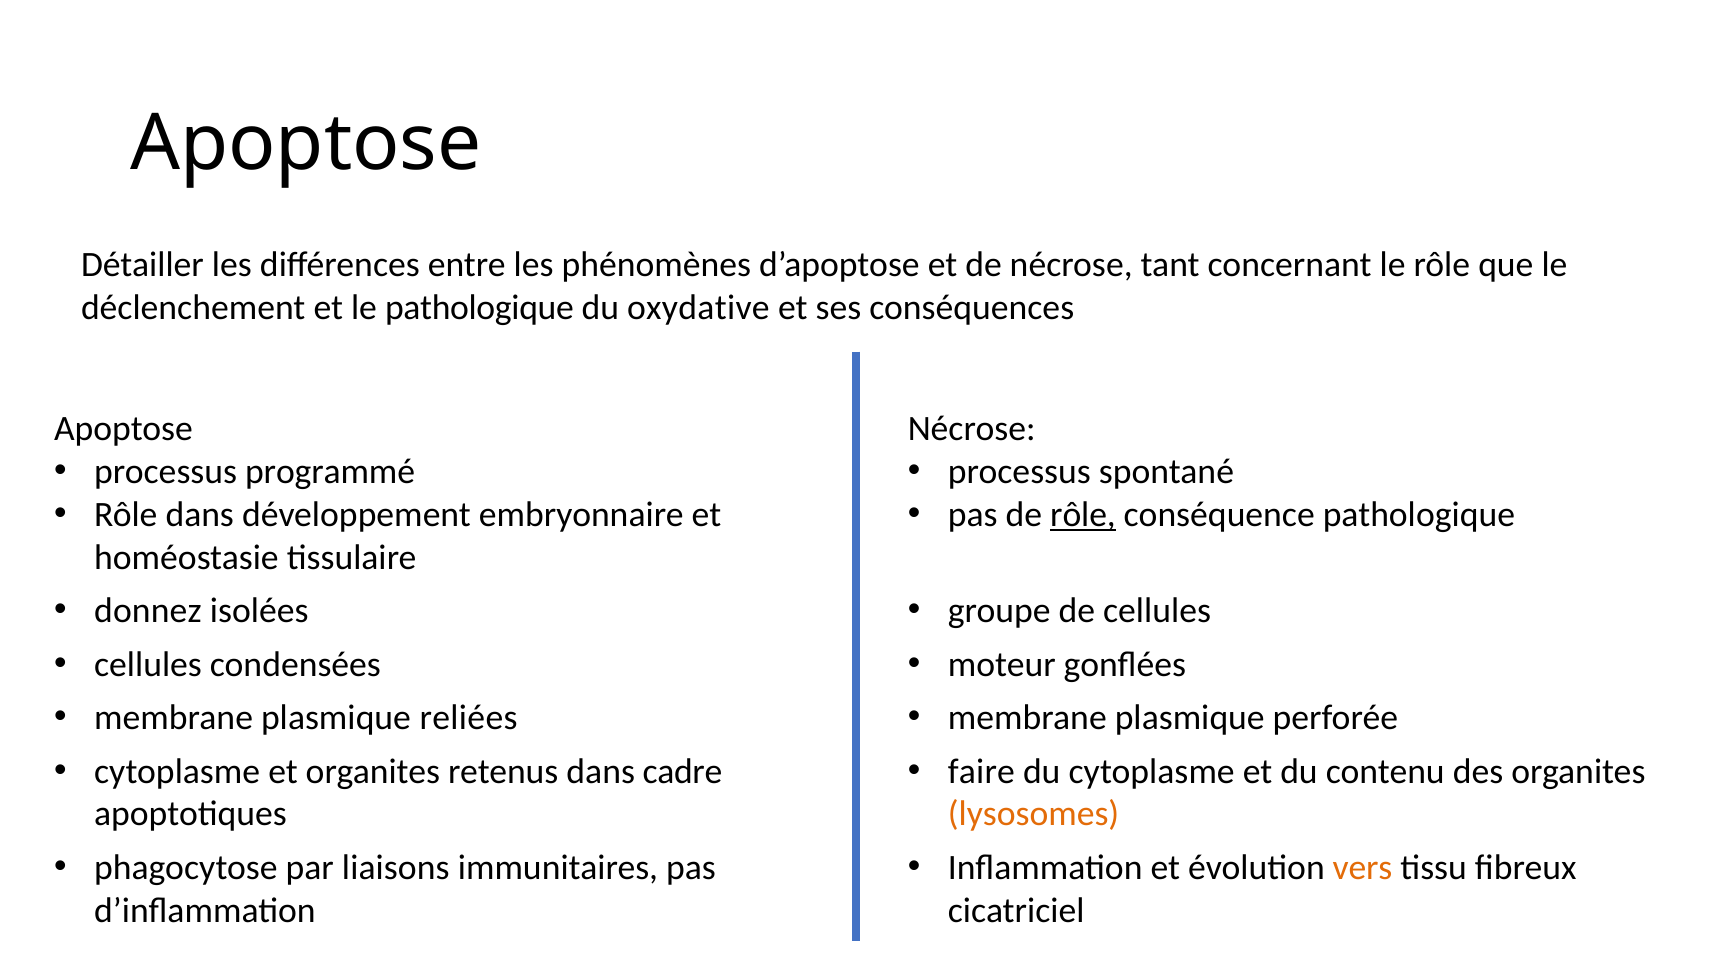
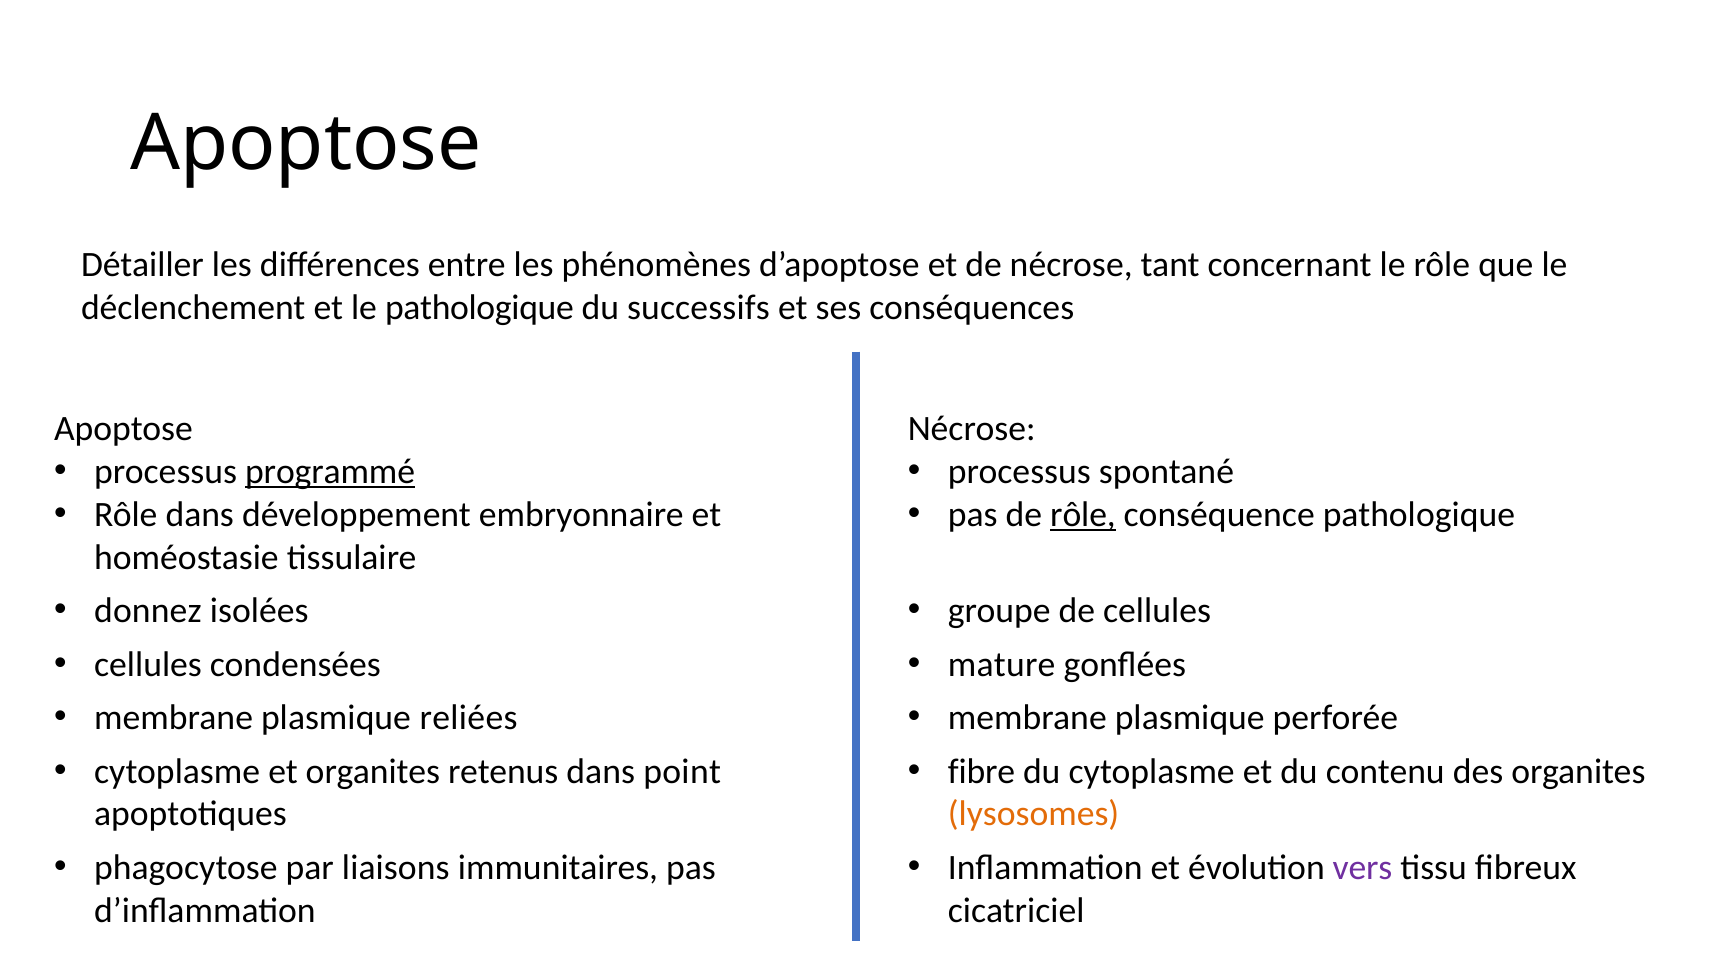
oxydative: oxydative -> successifs
programmé underline: none -> present
moteur: moteur -> mature
cadre: cadre -> point
faire: faire -> fibre
vers colour: orange -> purple
